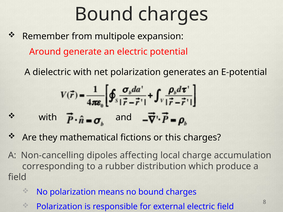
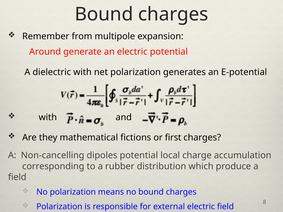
this: this -> first
dipoles affecting: affecting -> potential
